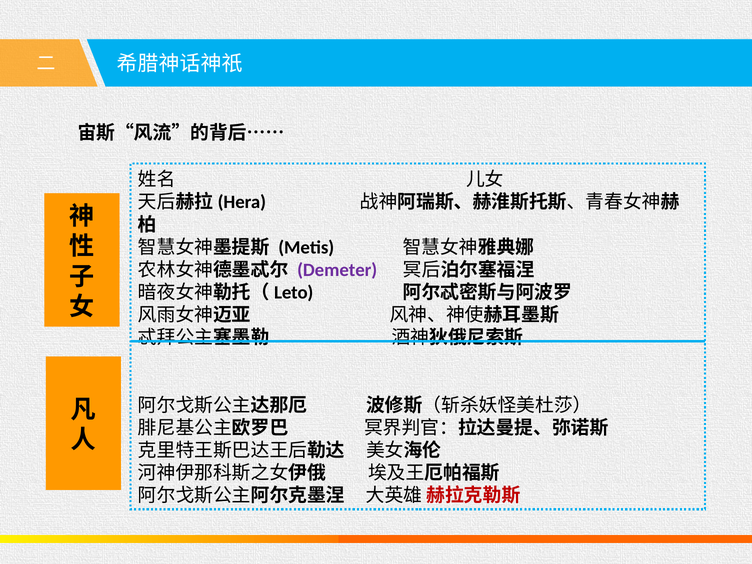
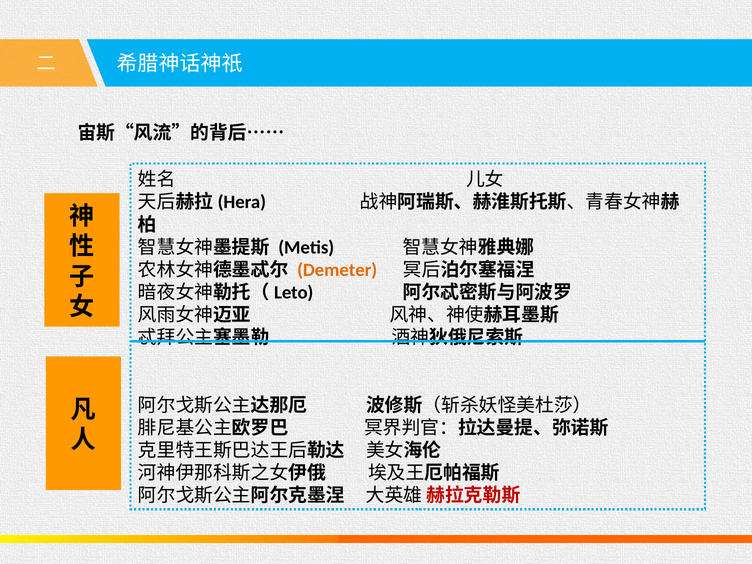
Demeter colour: purple -> orange
